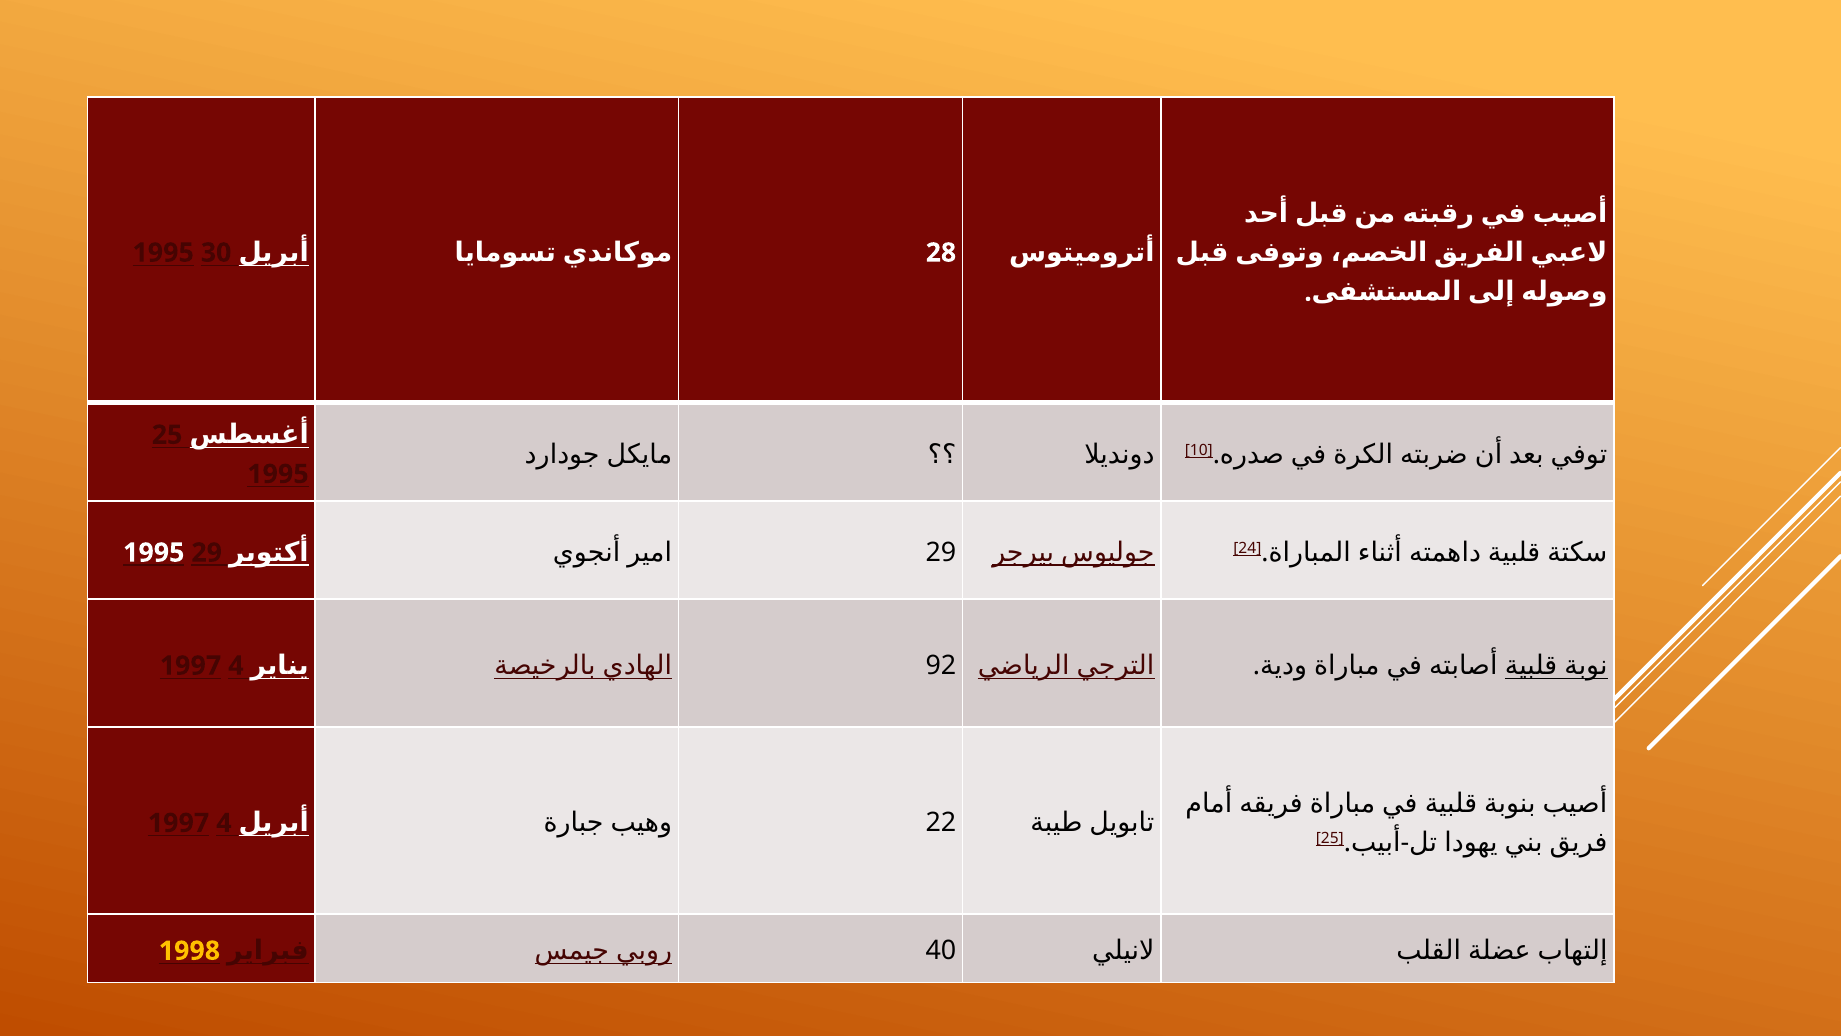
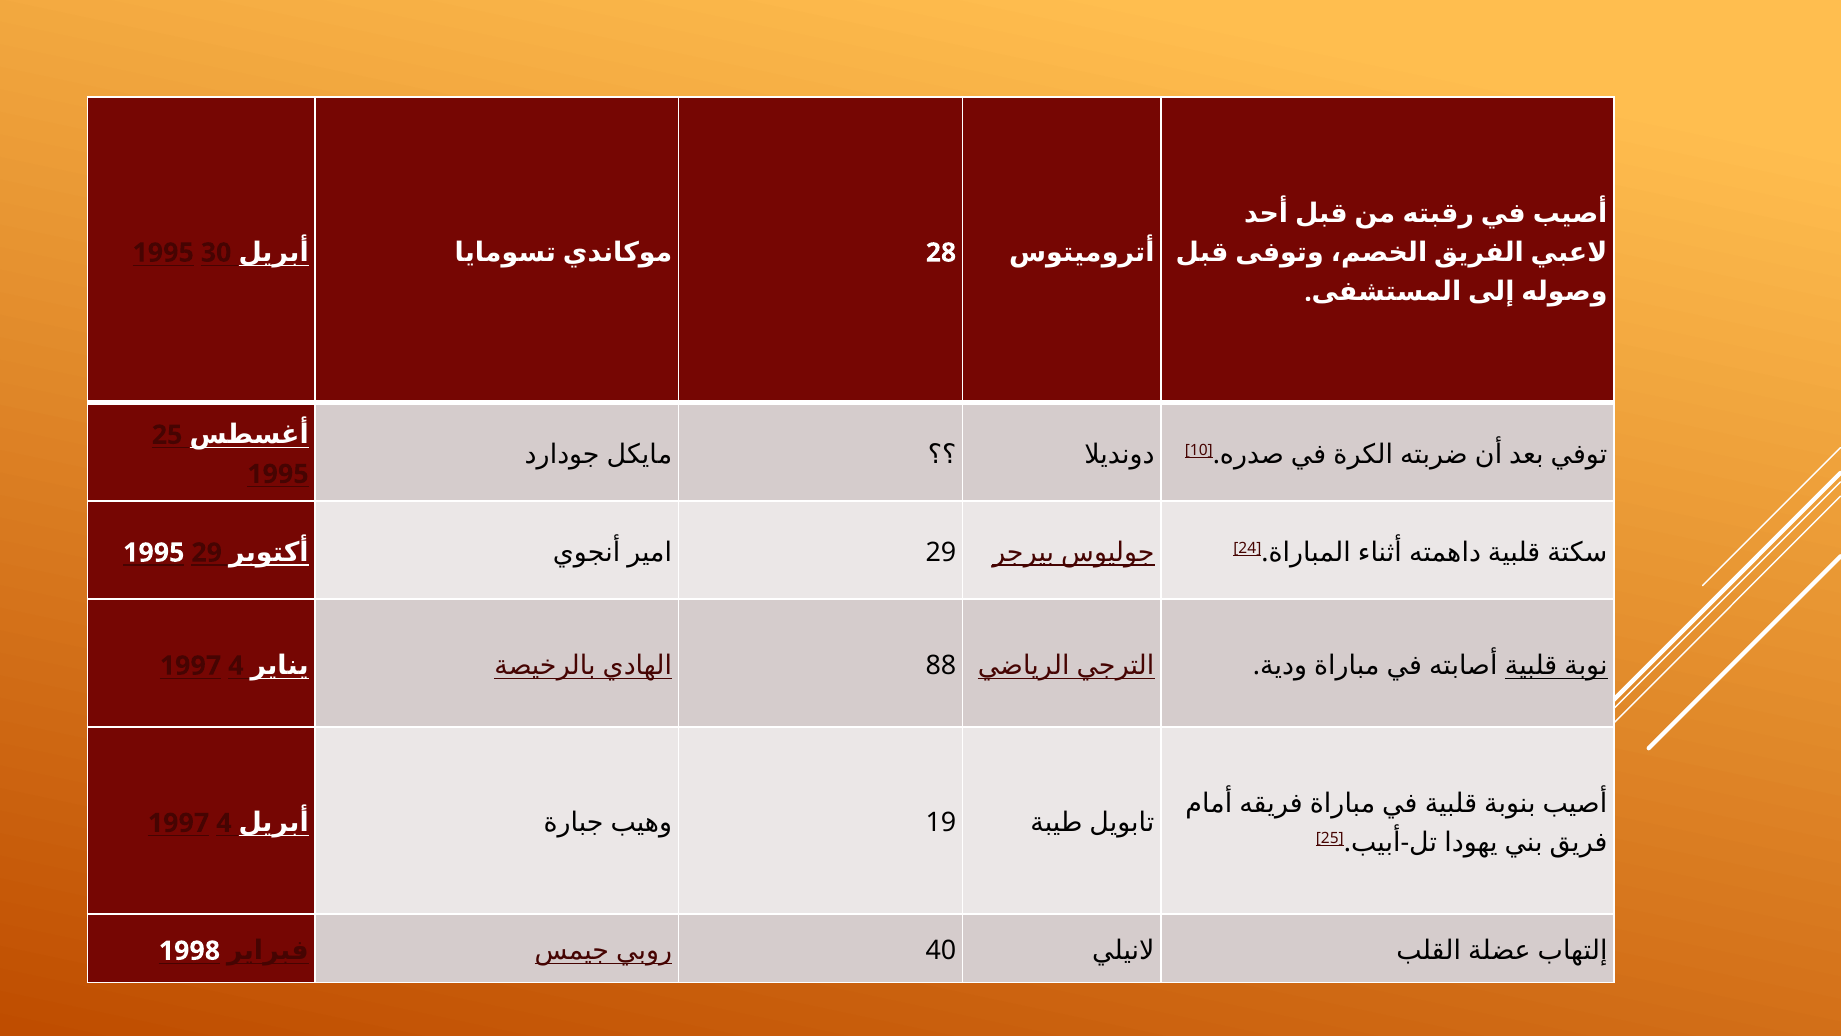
92: 92 -> 88
22: 22 -> 19
1998 colour: yellow -> white
